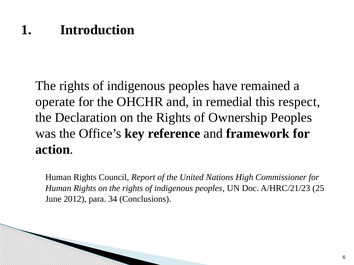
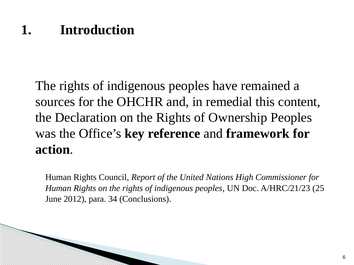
operate: operate -> sources
respect: respect -> content
